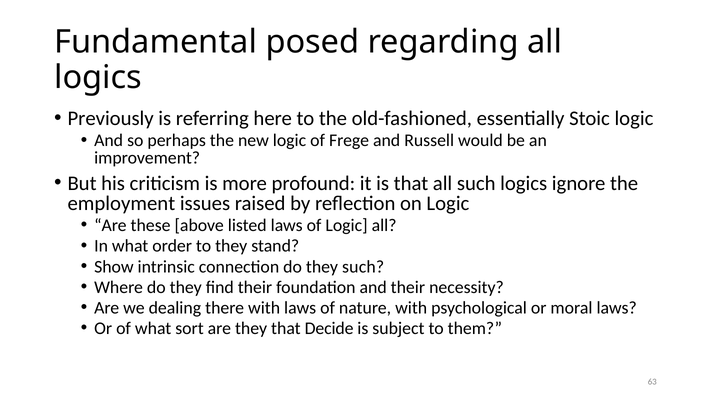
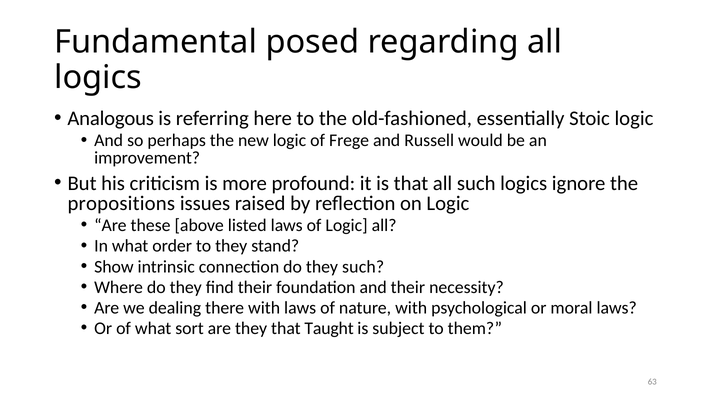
Previously: Previously -> Analogous
employment: employment -> propositions
Decide: Decide -> Taught
